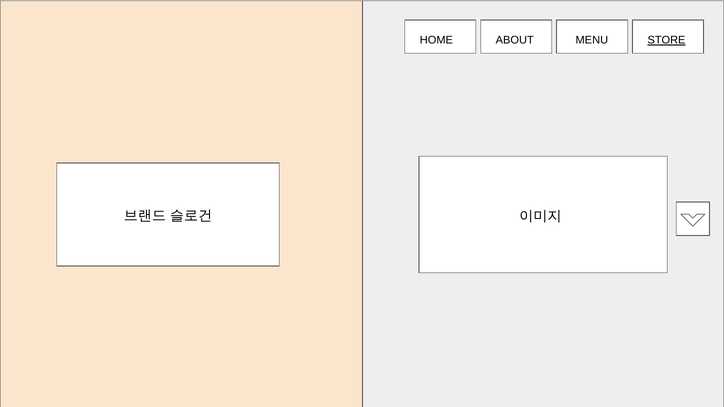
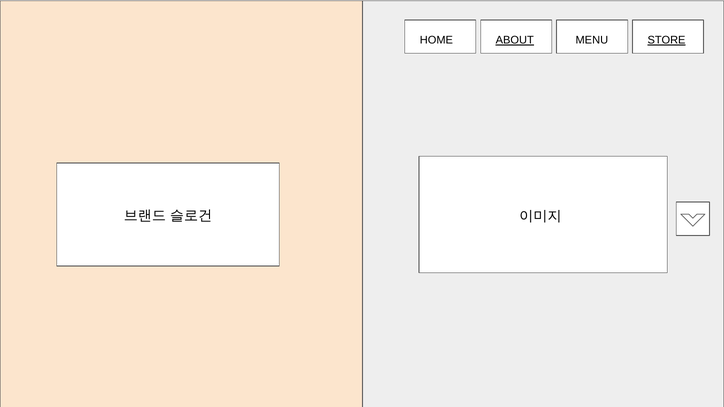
ABOUT underline: none -> present
